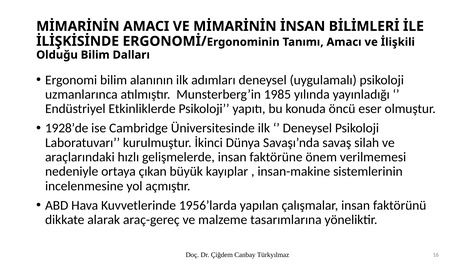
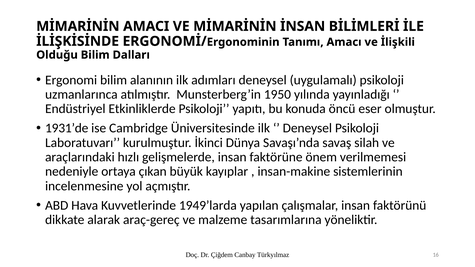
1985: 1985 -> 1950
1928’de: 1928’de -> 1931’de
1956’larda: 1956’larda -> 1949’larda
